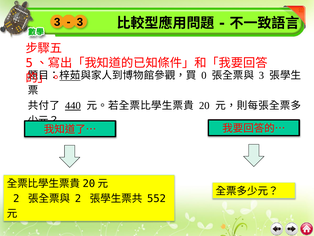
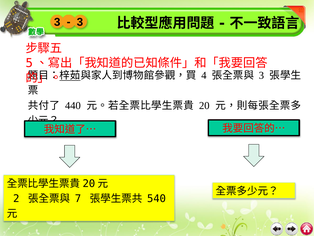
0: 0 -> 4
440 underline: present -> none
2 at (78, 198): 2 -> 7
552: 552 -> 540
